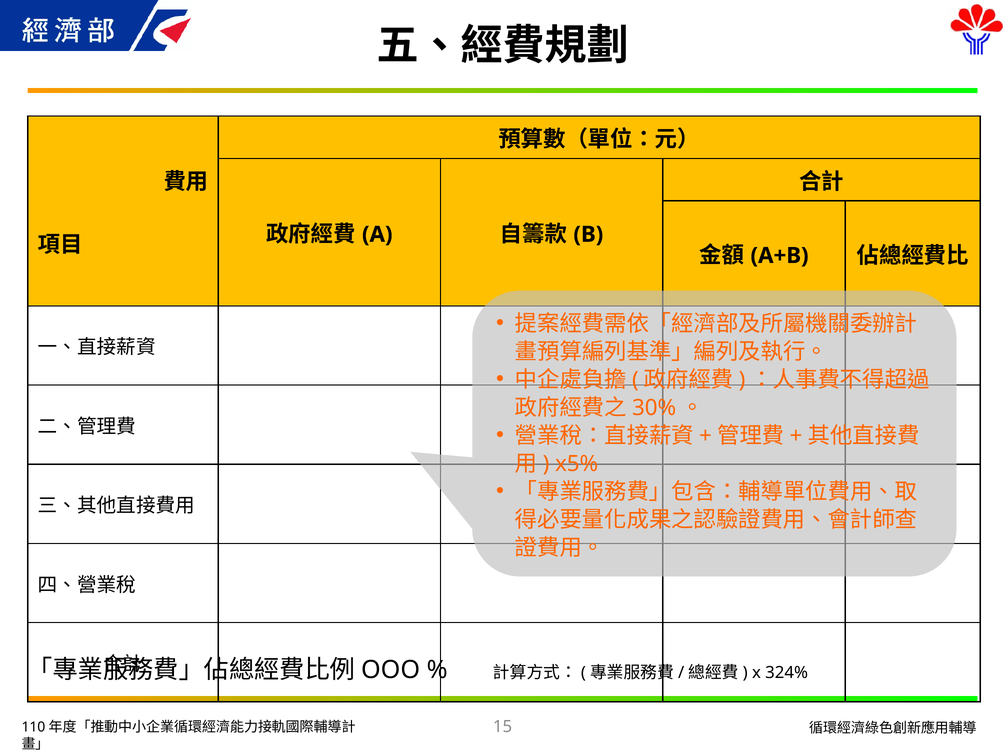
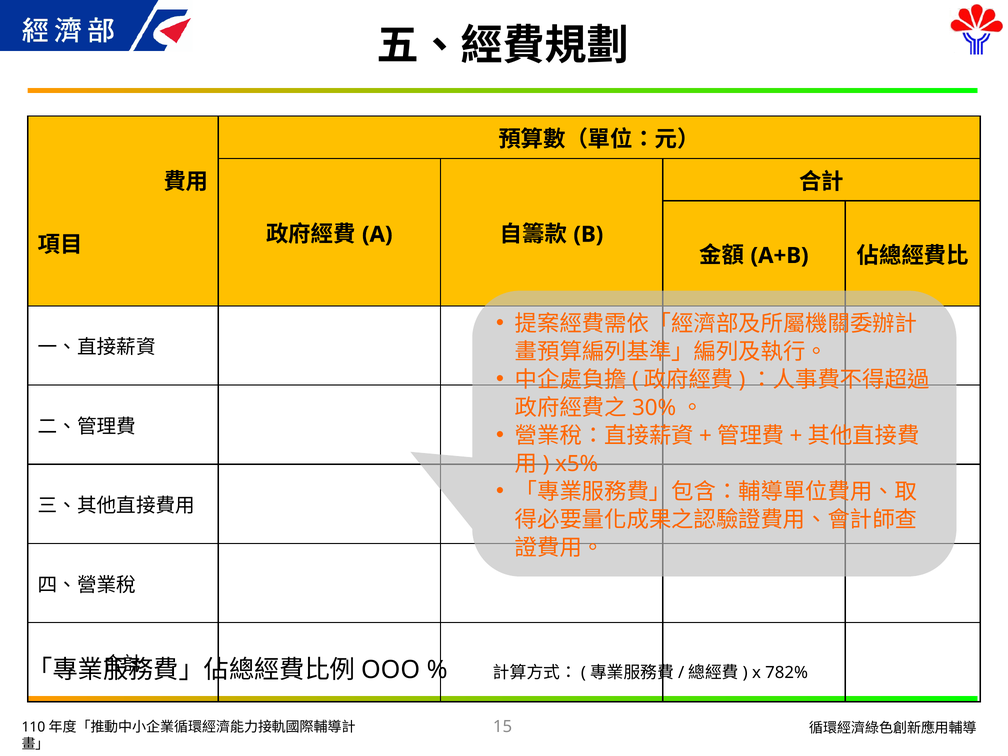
324%: 324% -> 782%
